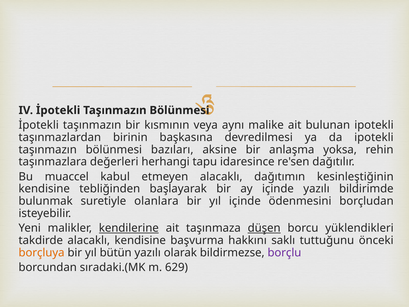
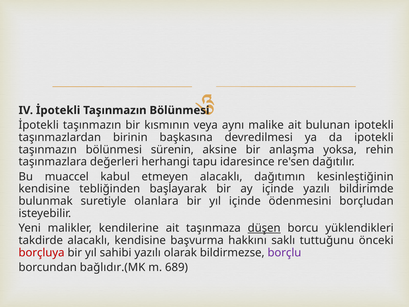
bazıları: bazıları -> sürenin
kendilerine underline: present -> none
borçluya colour: orange -> red
bütün: bütün -> sahibi
sıradaki.(MK: sıradaki.(MK -> bağlıdır.(MK
629: 629 -> 689
